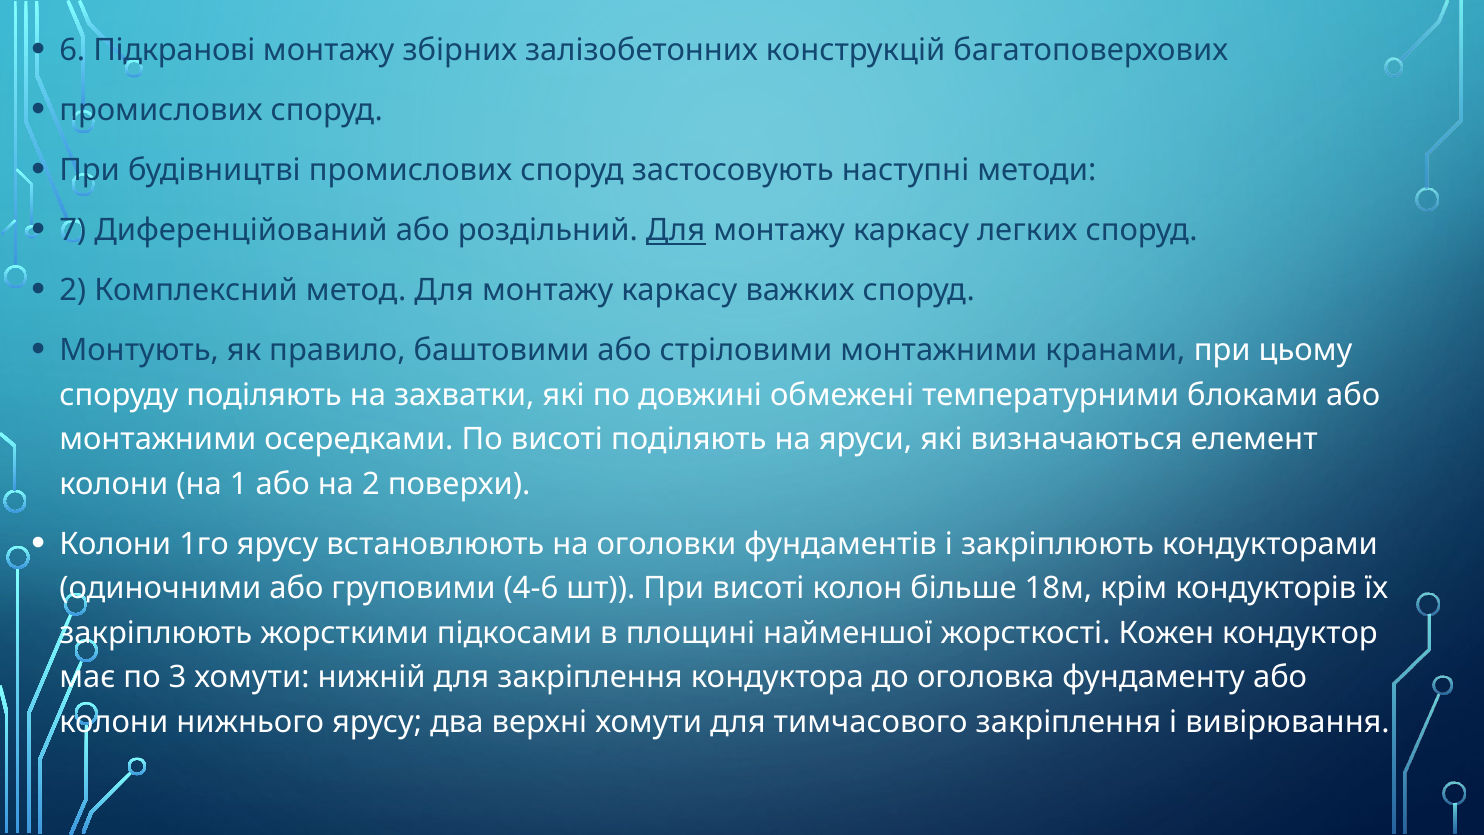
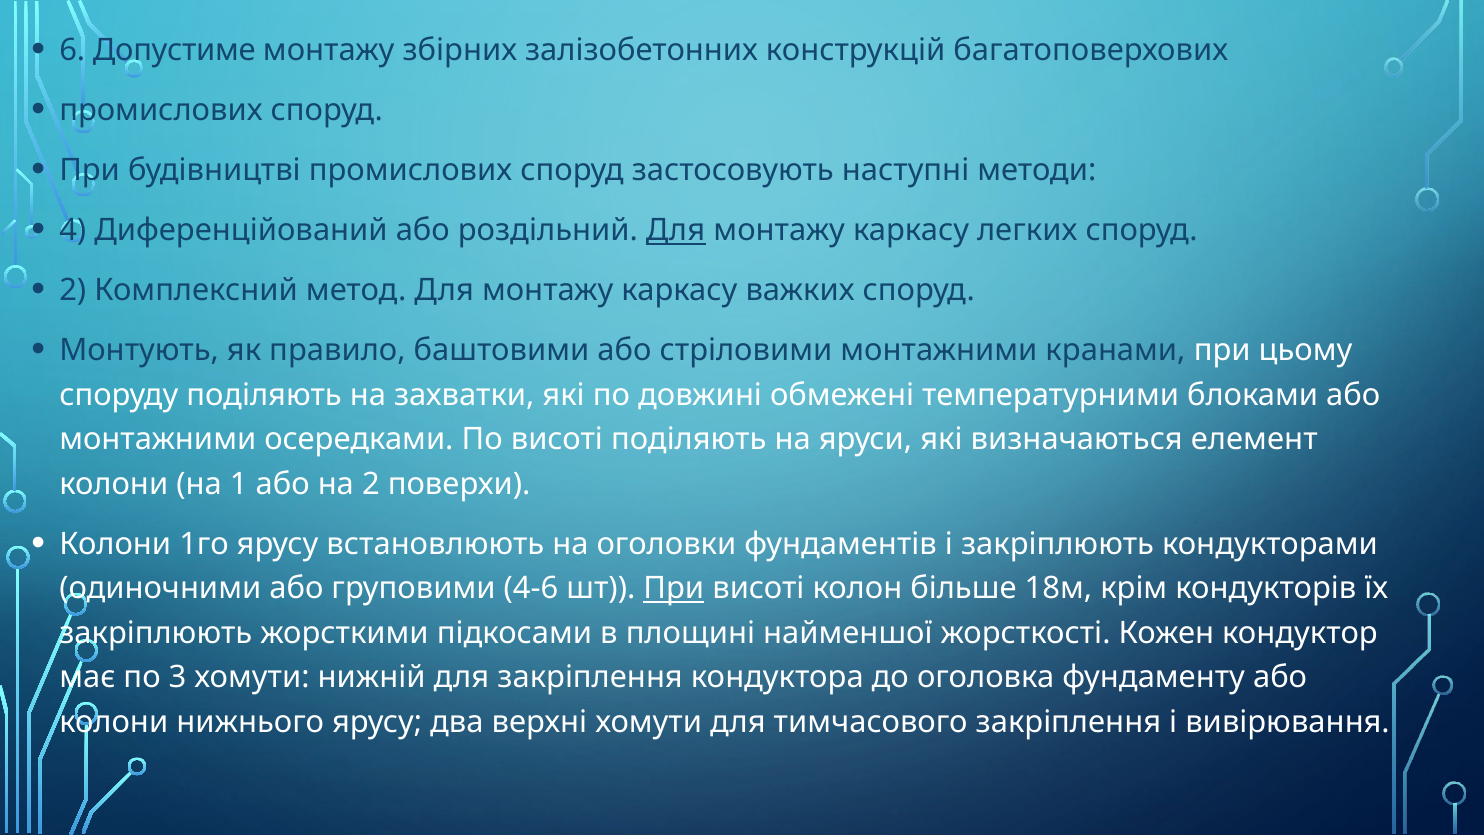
Підкранові: Підкранові -> Допустиме
7: 7 -> 4
При at (674, 589) underline: none -> present
